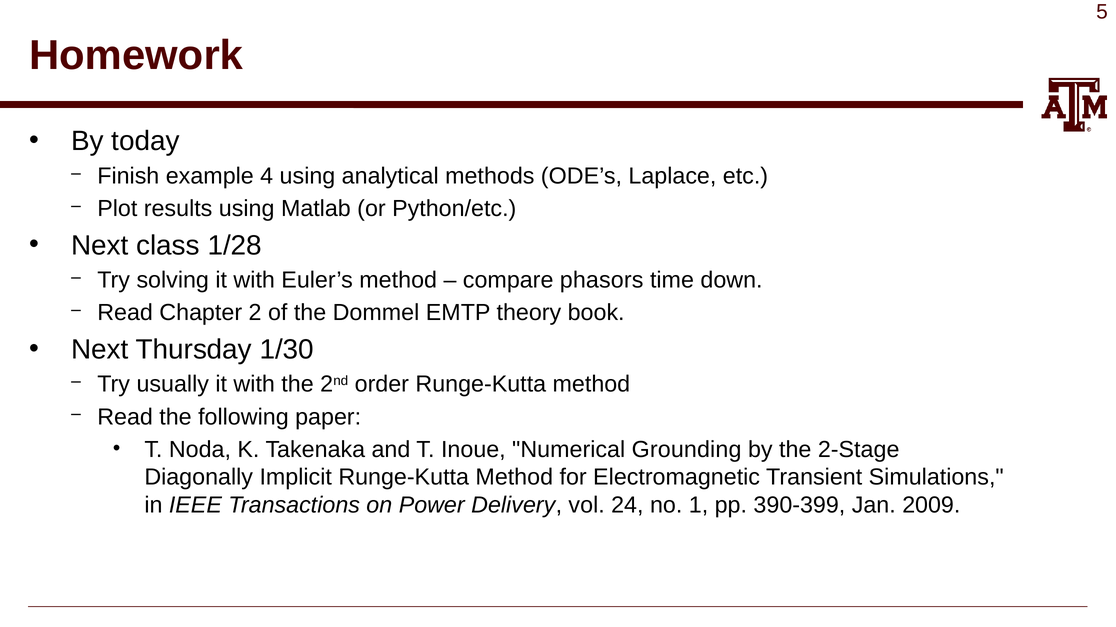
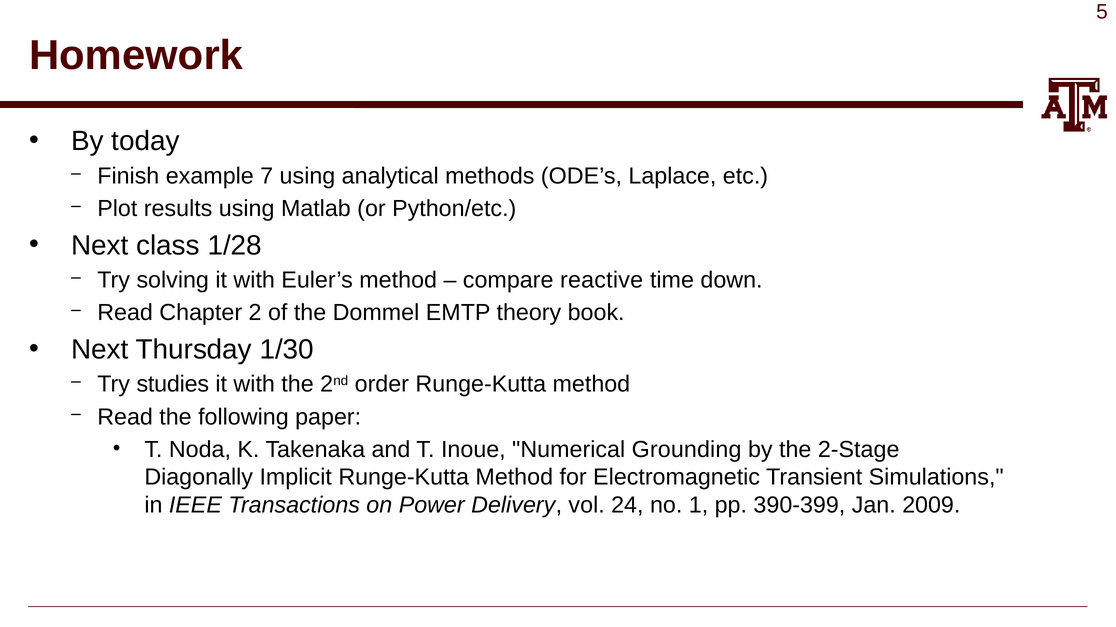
4: 4 -> 7
phasors: phasors -> reactive
usually: usually -> studies
